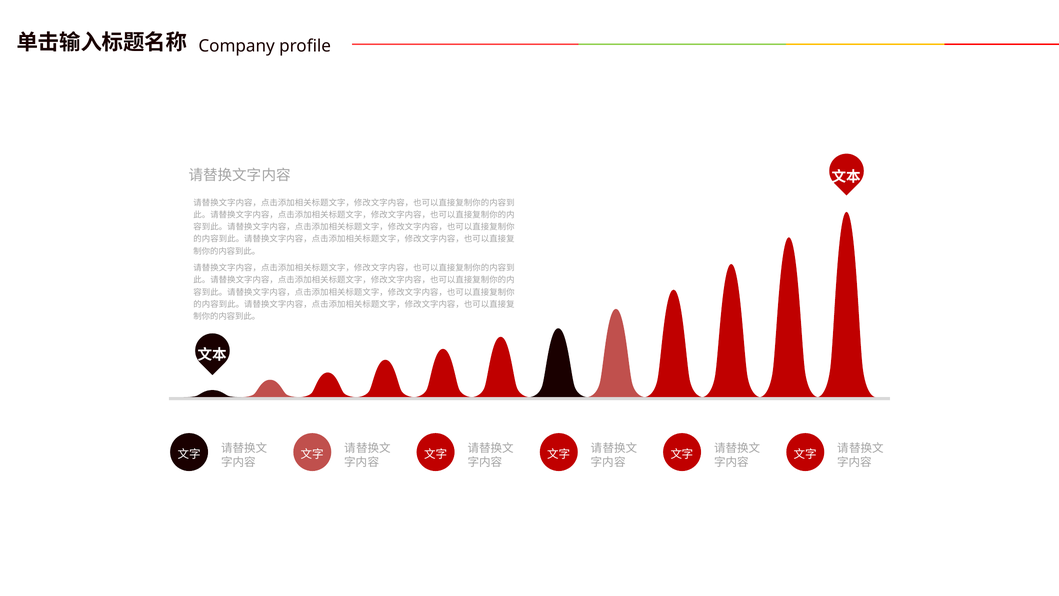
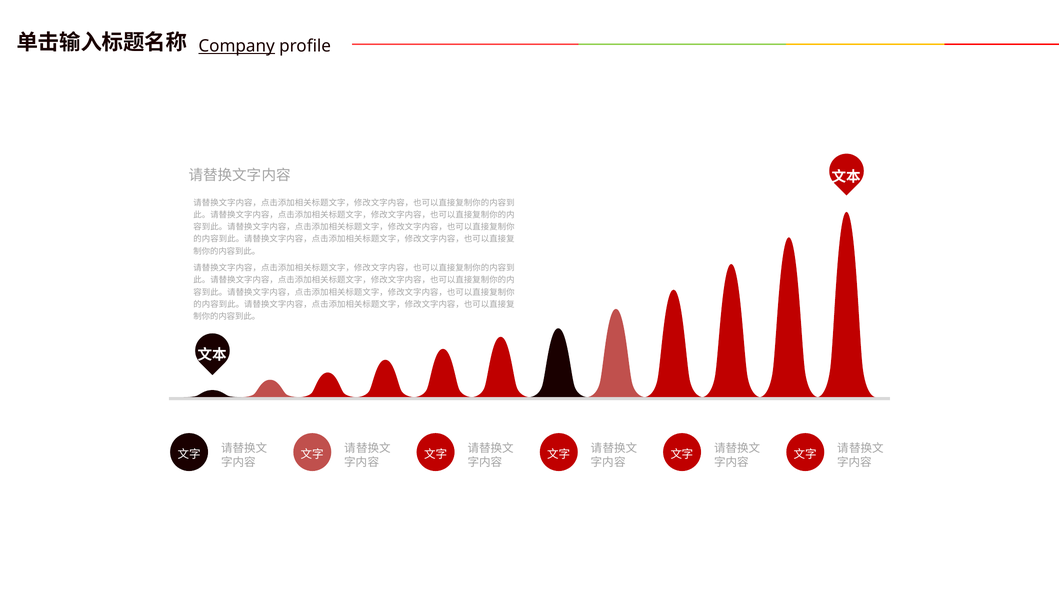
Company underline: none -> present
